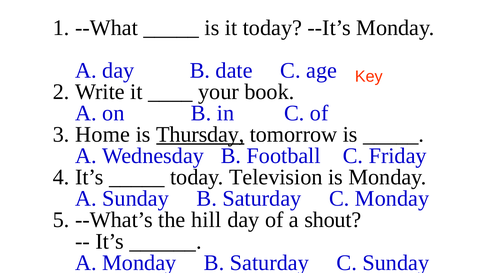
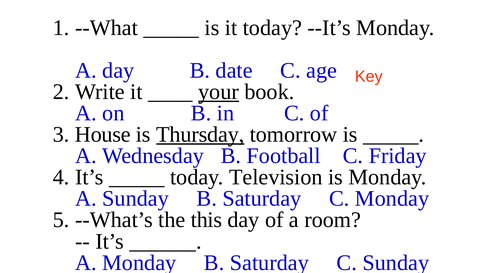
your underline: none -> present
Home: Home -> House
hill: hill -> this
shout: shout -> room
